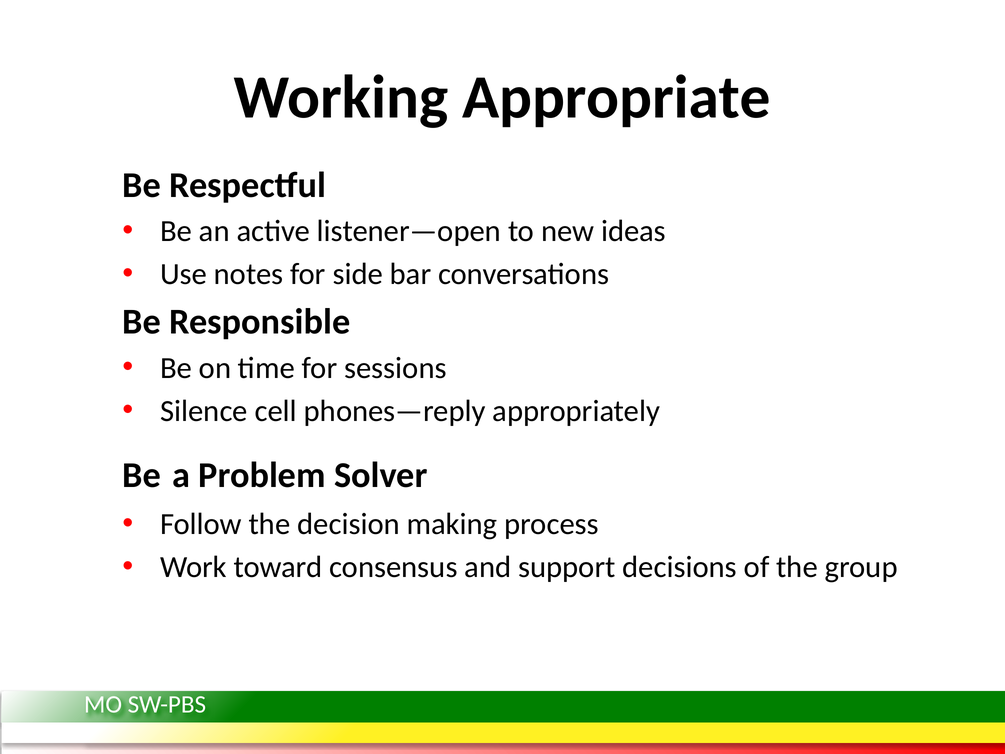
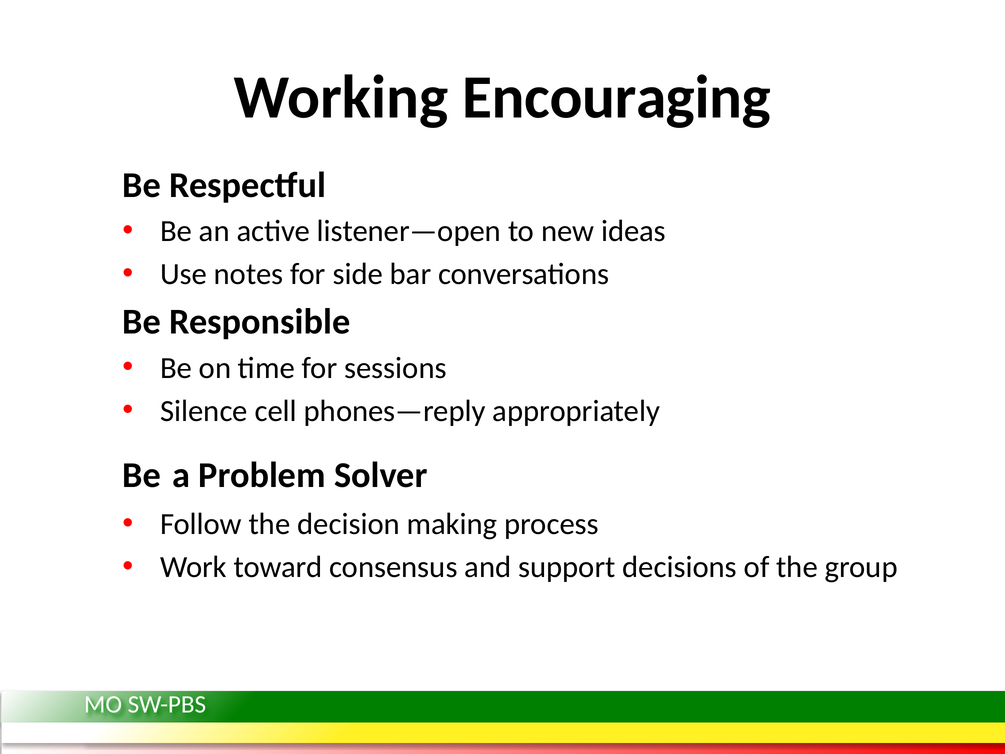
Appropriate: Appropriate -> Encouraging
